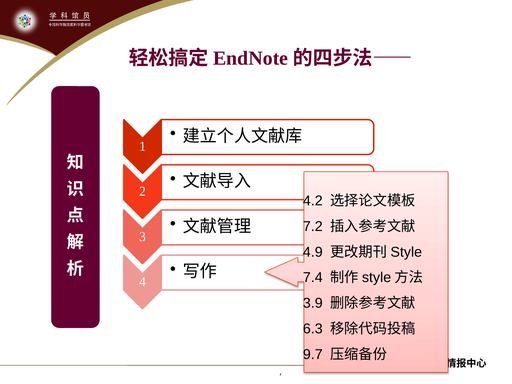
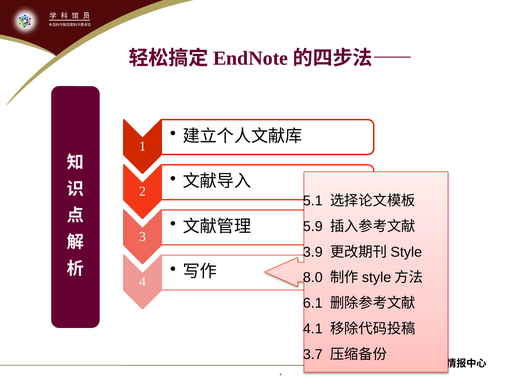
4.2: 4.2 -> 5.1
7.2: 7.2 -> 5.9
4.9: 4.9 -> 3.9
7.4: 7.4 -> 8.0
3.9: 3.9 -> 6.1
6.3: 6.3 -> 4.1
9.7: 9.7 -> 3.7
